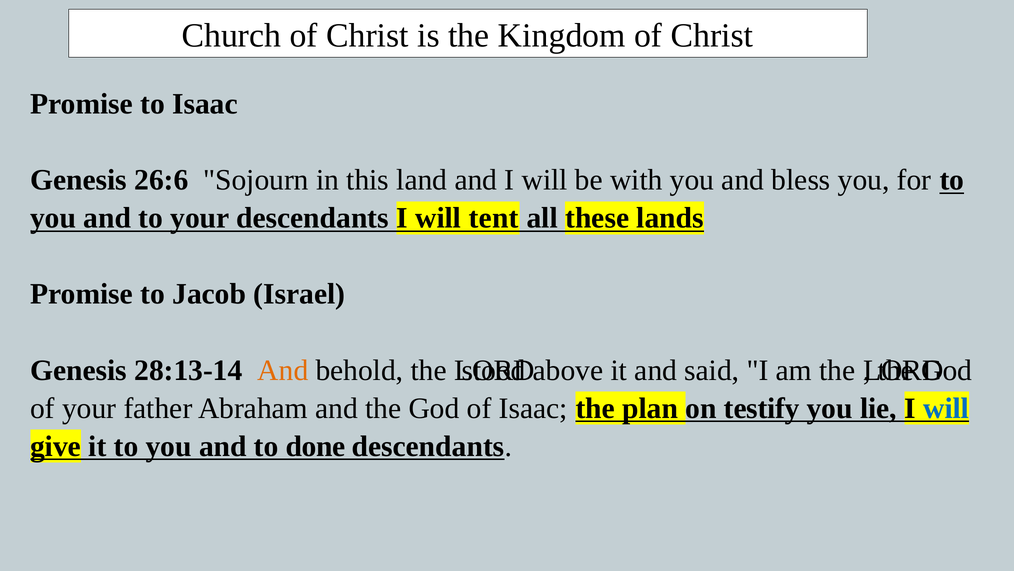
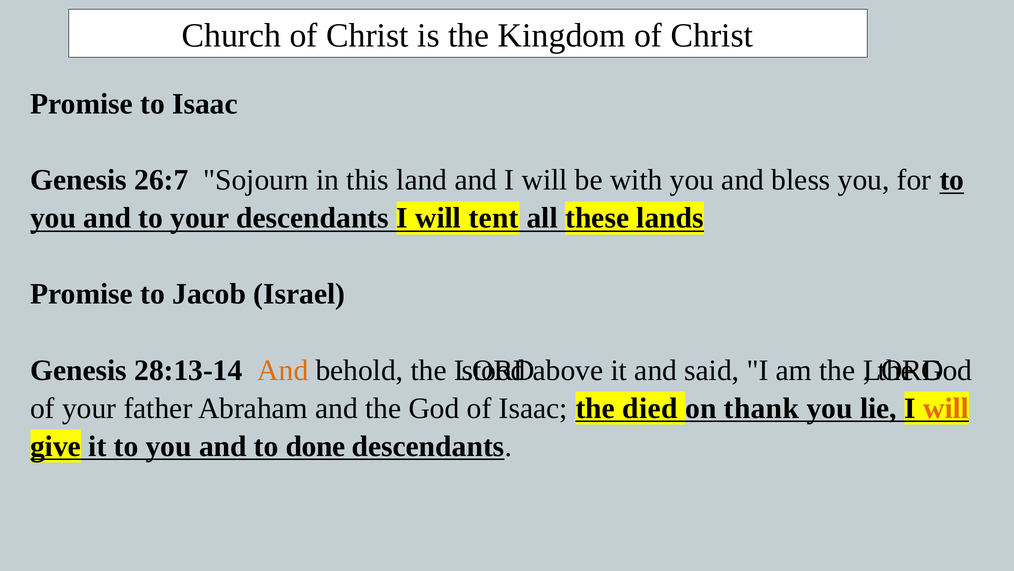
26:6: 26:6 -> 26:7
plan: plan -> died
testify: testify -> thank
will at (946, 408) colour: blue -> orange
